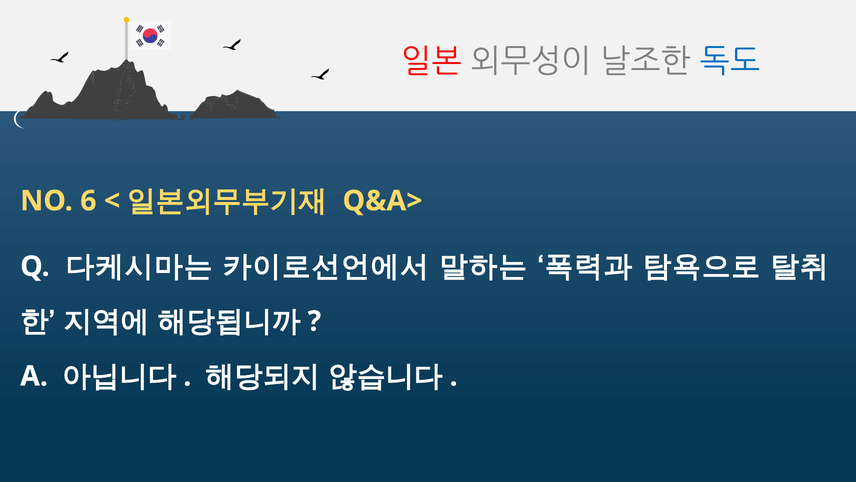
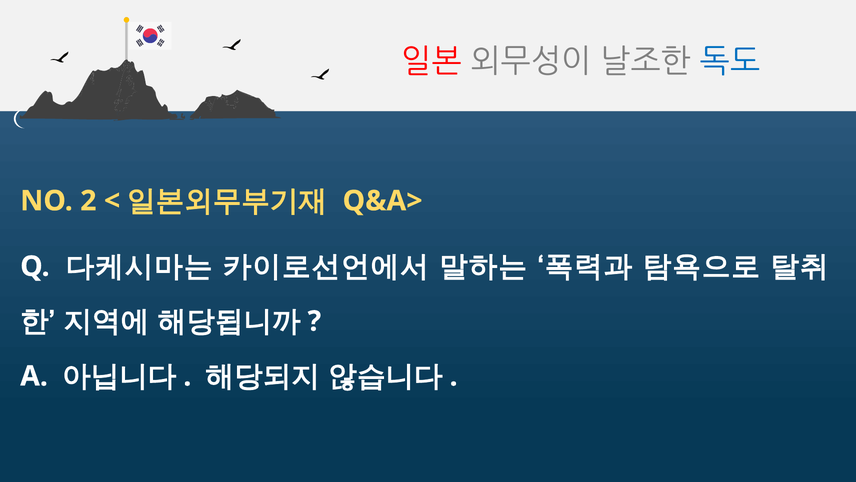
6: 6 -> 2
